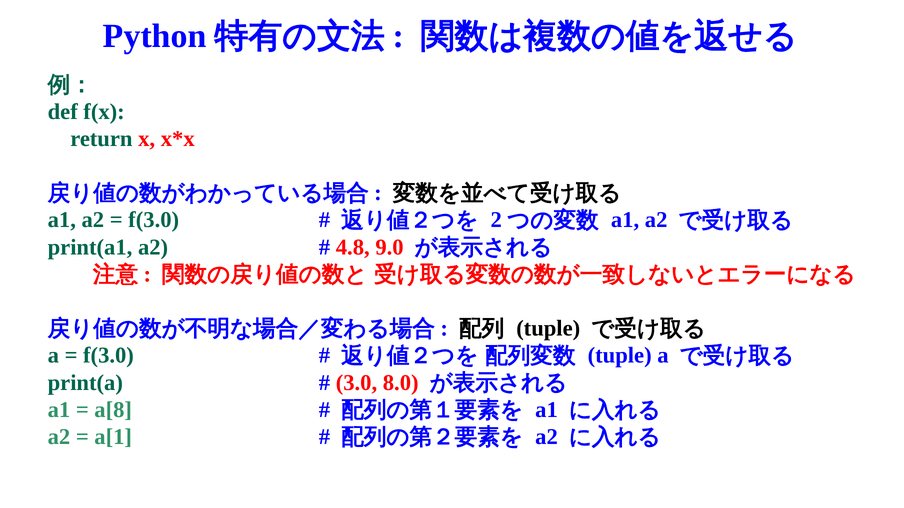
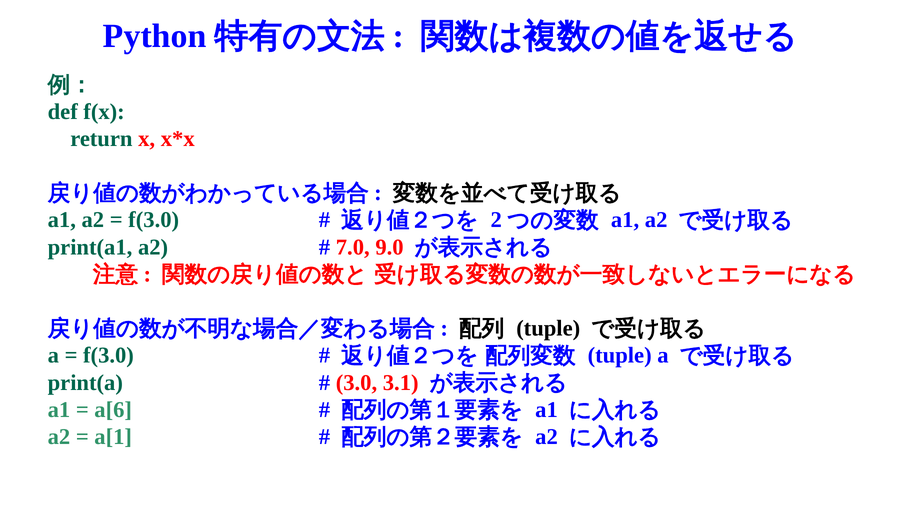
4.8: 4.8 -> 7.0
8.0: 8.0 -> 3.1
a[8: a[8 -> a[6
